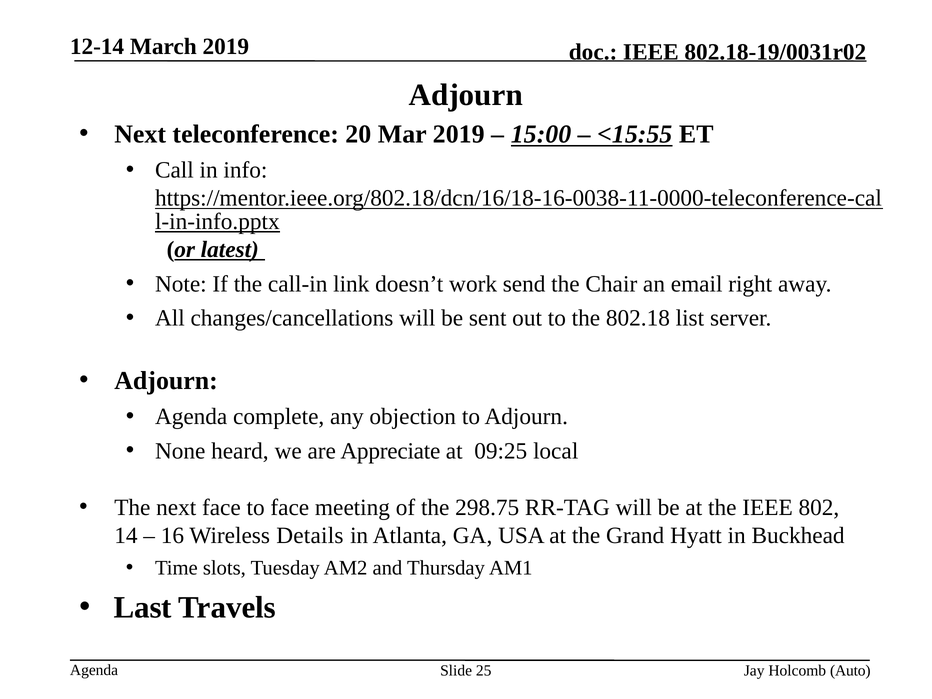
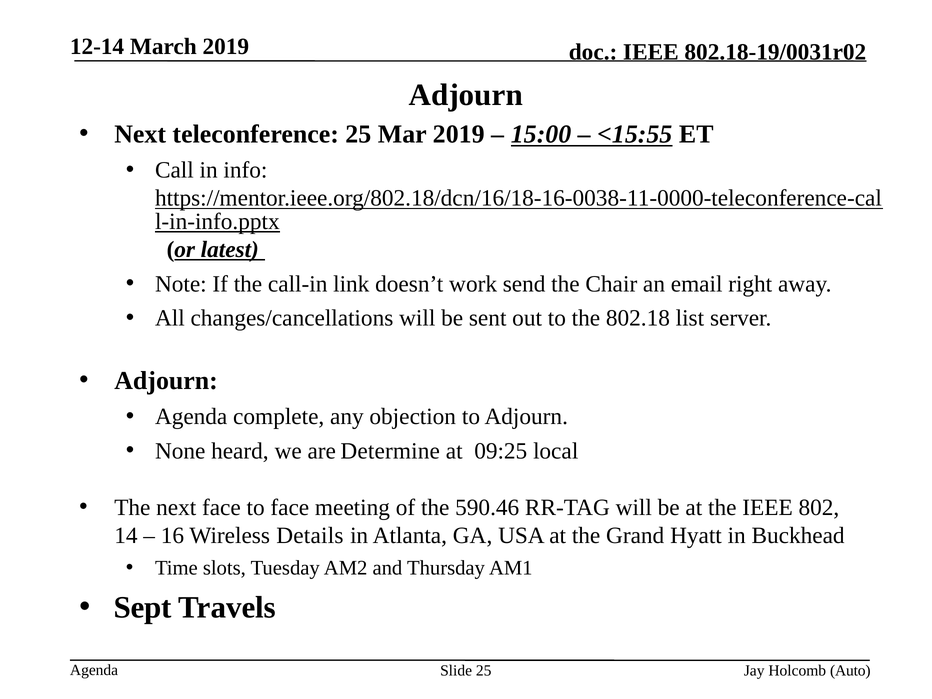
teleconference 20: 20 -> 25
Appreciate: Appreciate -> Determine
298.75: 298.75 -> 590.46
Last: Last -> Sept
